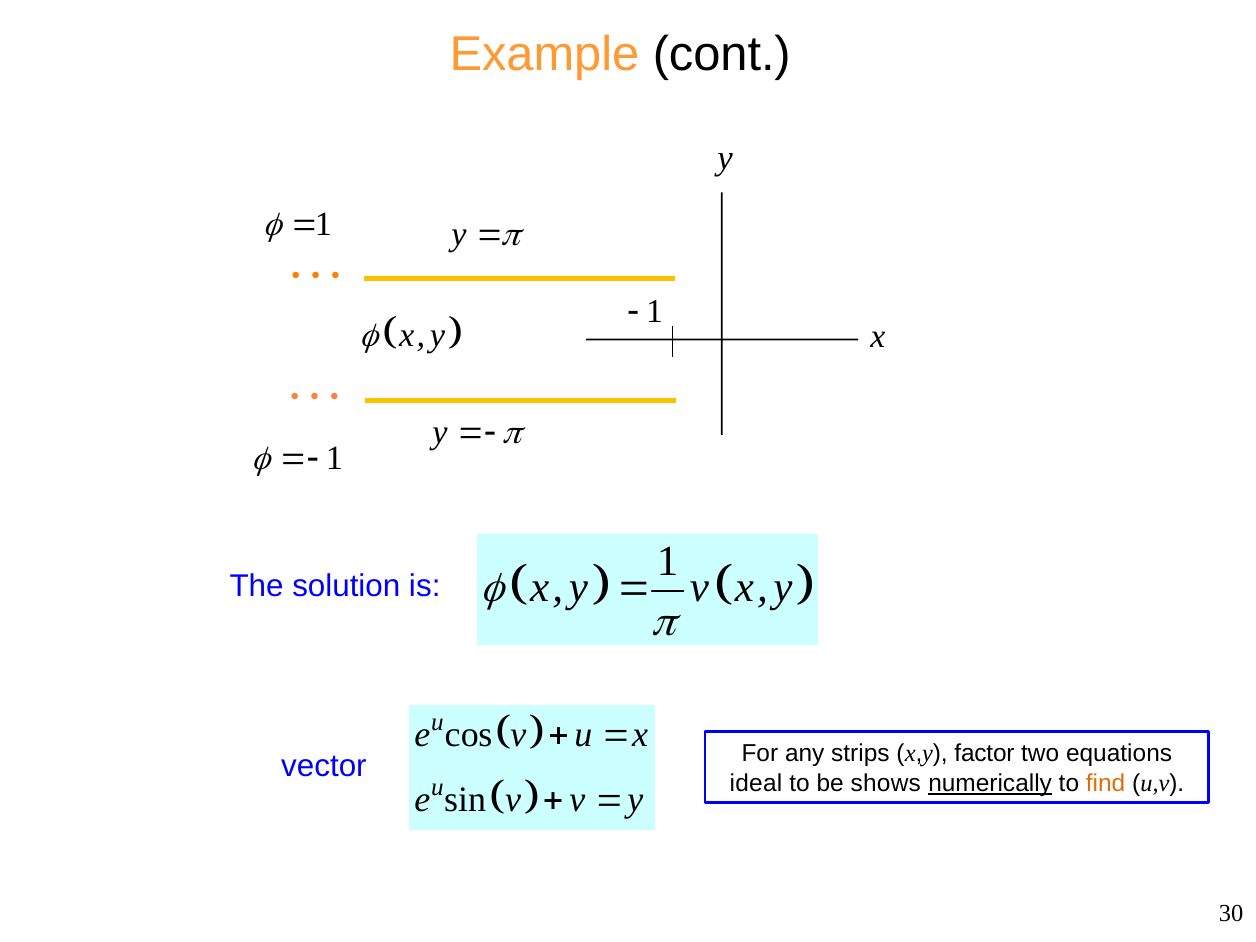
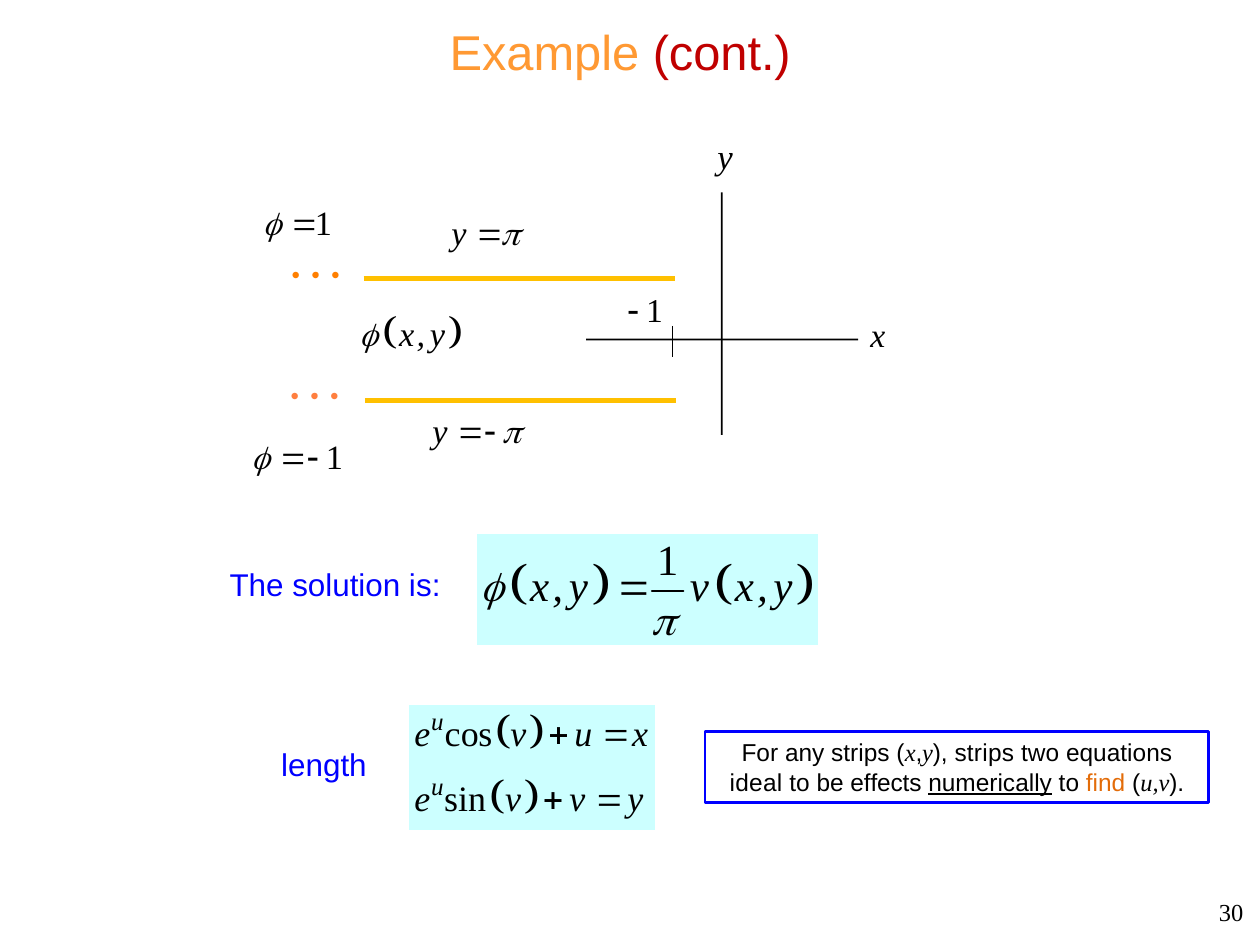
cont colour: black -> red
x,y factor: factor -> strips
vector: vector -> length
shows: shows -> effects
